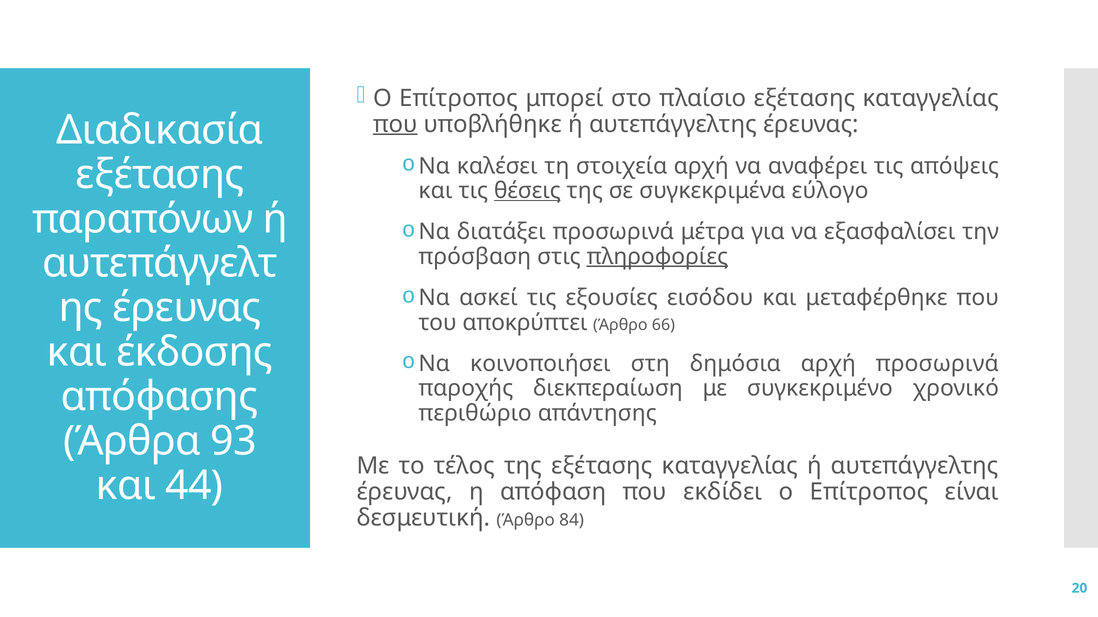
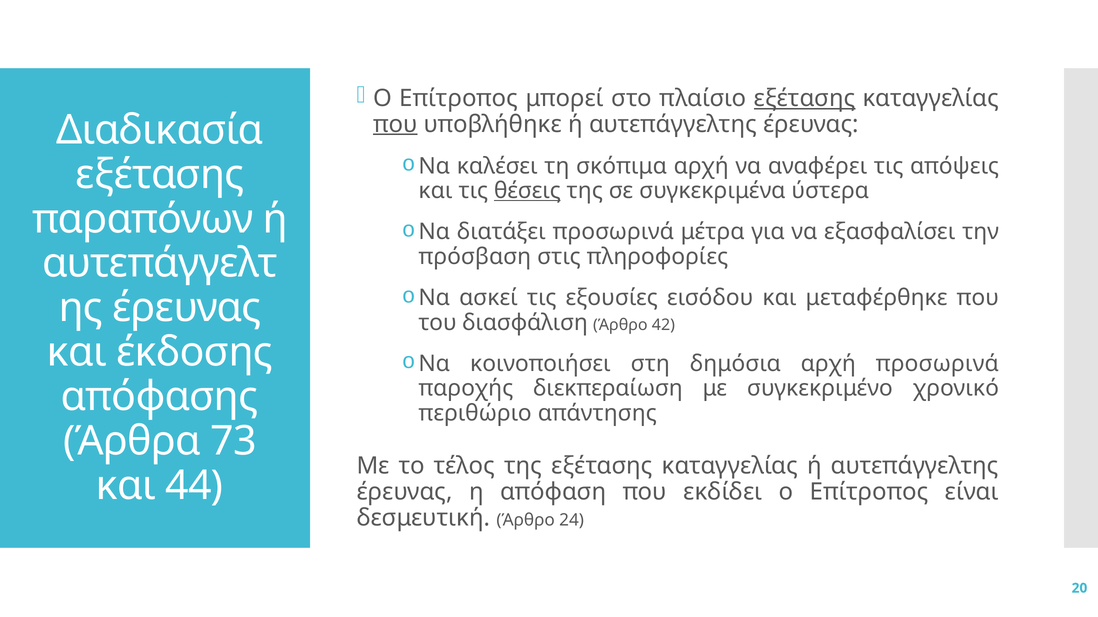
εξέτασης at (805, 98) underline: none -> present
στοιχεία: στοιχεία -> σκόπιμα
εύλογο: εύλογο -> ύστερα
πληροφορίες underline: present -> none
αποκρύπτει: αποκρύπτει -> διασφάλιση
66: 66 -> 42
93: 93 -> 73
84: 84 -> 24
